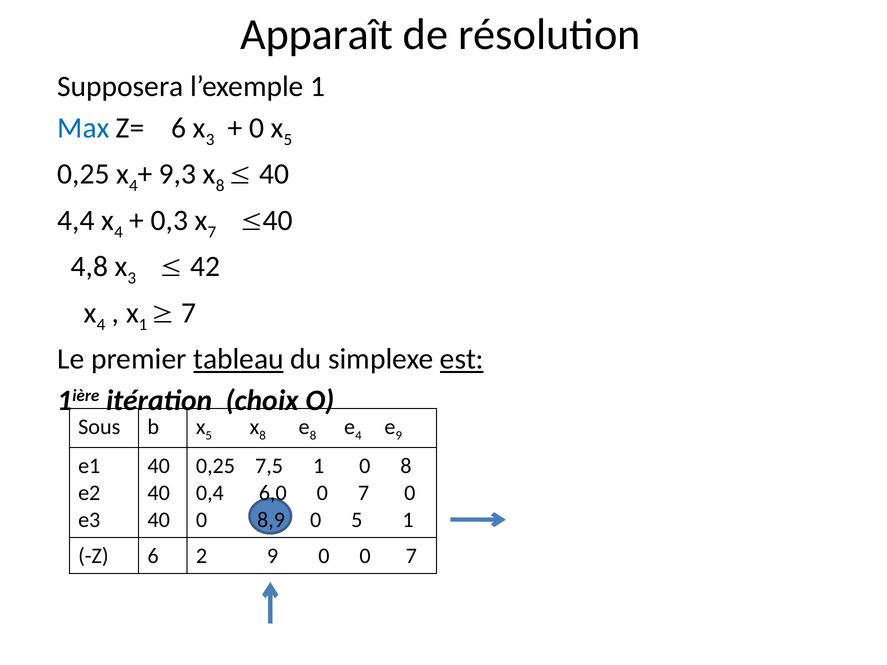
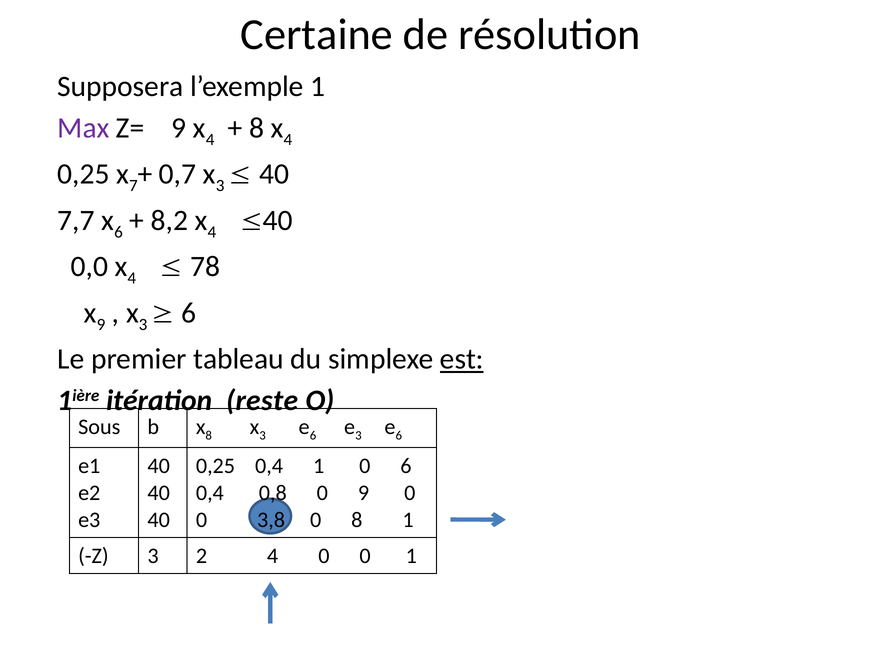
Apparaît: Apparaît -> Certaine
Max colour: blue -> purple
Z= 6: 6 -> 9
3 at (210, 140): 3 -> 4
0 at (257, 128): 0 -> 8
5 at (288, 140): 5 -> 4
4 at (133, 186): 4 -> 7
9,3: 9,3 -> 0,7
8 at (220, 186): 8 -> 3
4,4: 4,4 -> 7,7
4 at (118, 232): 4 -> 6
0,3: 0,3 -> 8,2
7 at (212, 232): 7 -> 4
4,8: 4,8 -> 0,0
3 at (132, 278): 3 -> 4
42: 42 -> 78
4 at (101, 325): 4 -> 9
1 at (143, 325): 1 -> 3
7 at (189, 313): 7 -> 6
tableau underline: present -> none
choix: choix -> reste
5 at (209, 436): 5 -> 8
8 at (263, 436): 8 -> 3
8 at (313, 436): 8 -> 6
4 at (358, 436): 4 -> 3
9 at (399, 436): 9 -> 6
0,25 7,5: 7,5 -> 0,4
0 8: 8 -> 6
6,0: 6,0 -> 0,8
7 at (364, 493): 7 -> 9
8,9: 8,9 -> 3,8
0 5: 5 -> 8
Z 6: 6 -> 3
2 9: 9 -> 4
0 0 7: 7 -> 1
